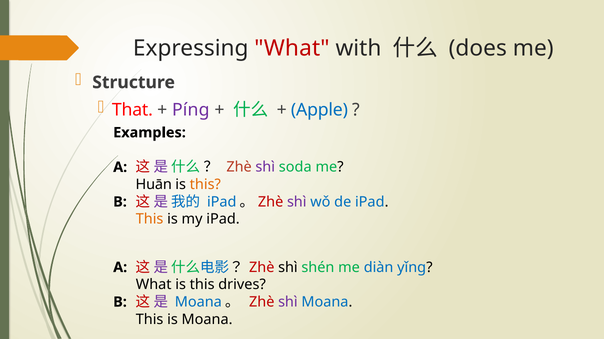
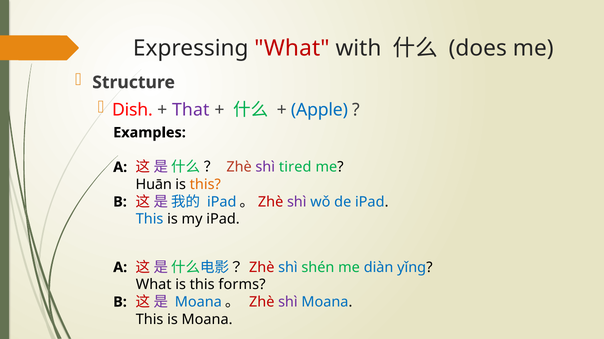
That: That -> Dish
Píng: Píng -> That
soda: soda -> tired
This at (150, 220) colour: orange -> blue
shì at (288, 268) colour: black -> blue
drives: drives -> forms
